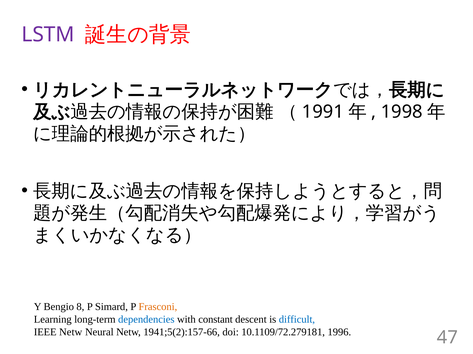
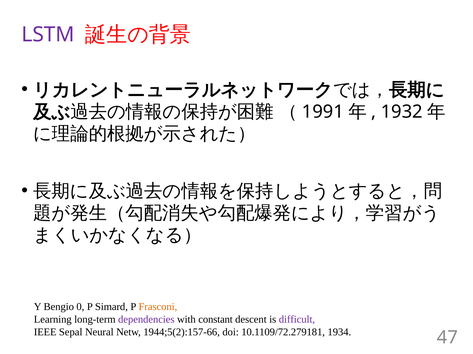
1998: 1998 -> 1932
8: 8 -> 0
dependencies colour: blue -> purple
difficult colour: blue -> purple
IEEE Netw: Netw -> Sepal
1941;5(2):157-66: 1941;5(2):157-66 -> 1944;5(2):157-66
1996: 1996 -> 1934
